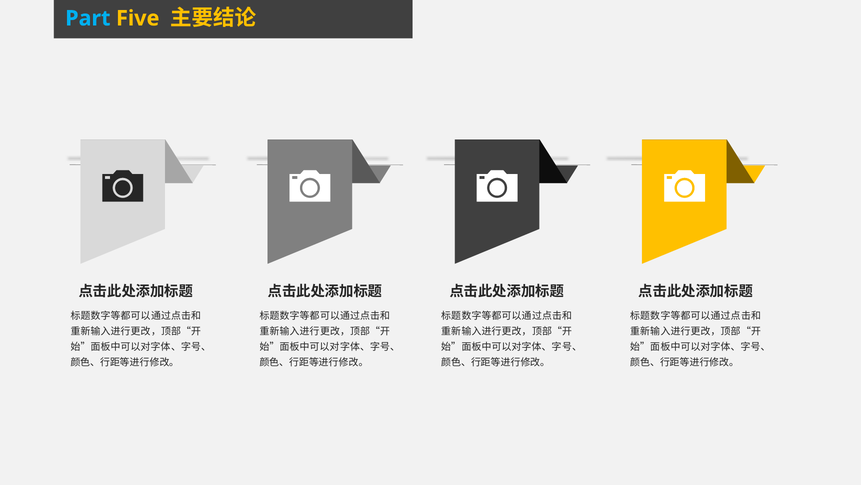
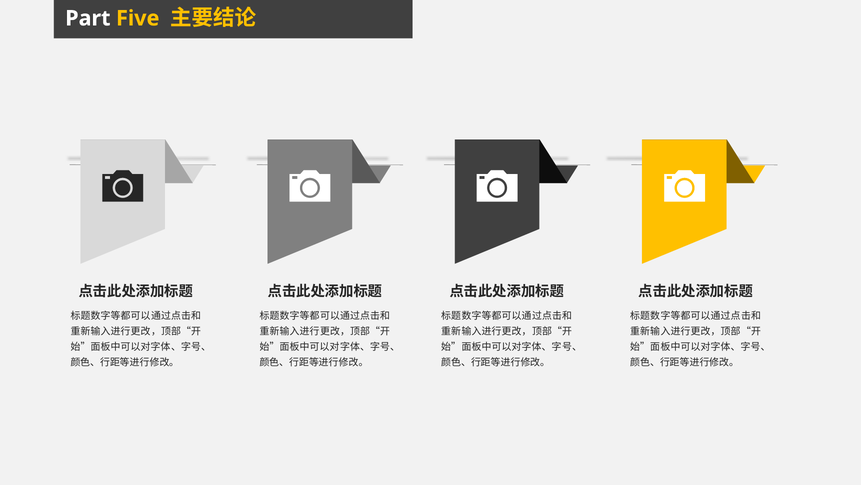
Part colour: light blue -> white
